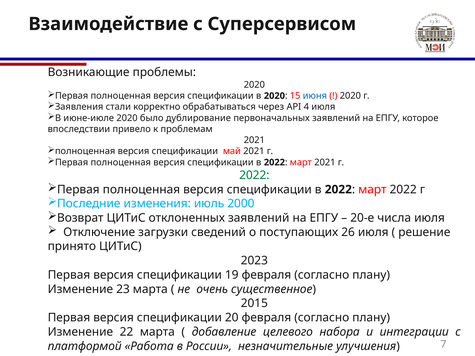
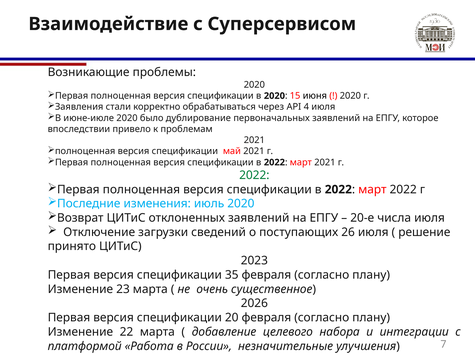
июня colour: blue -> black
июль 2000: 2000 -> 2020
19: 19 -> 35
2015: 2015 -> 2026
